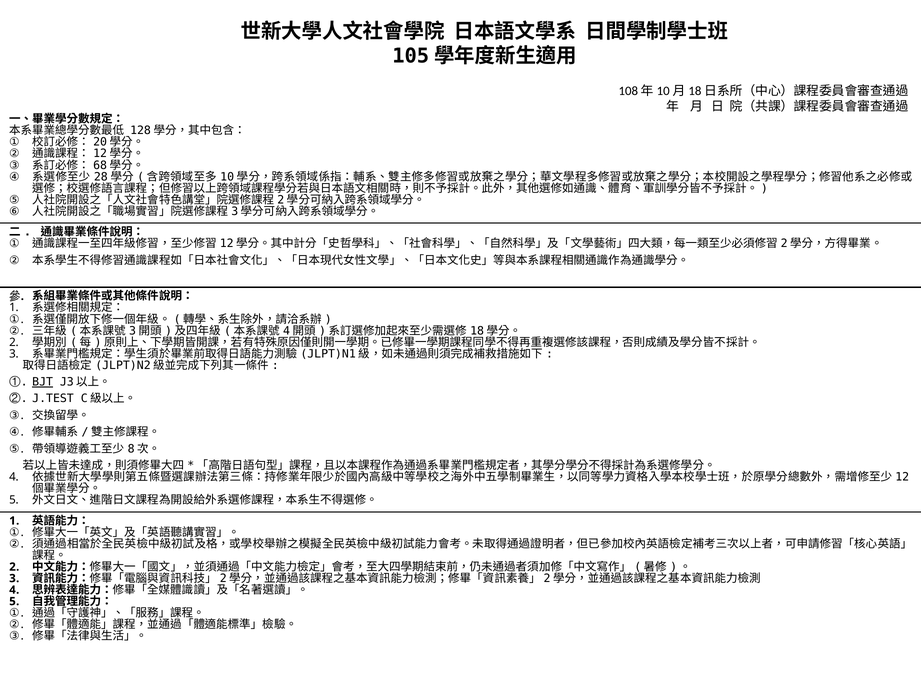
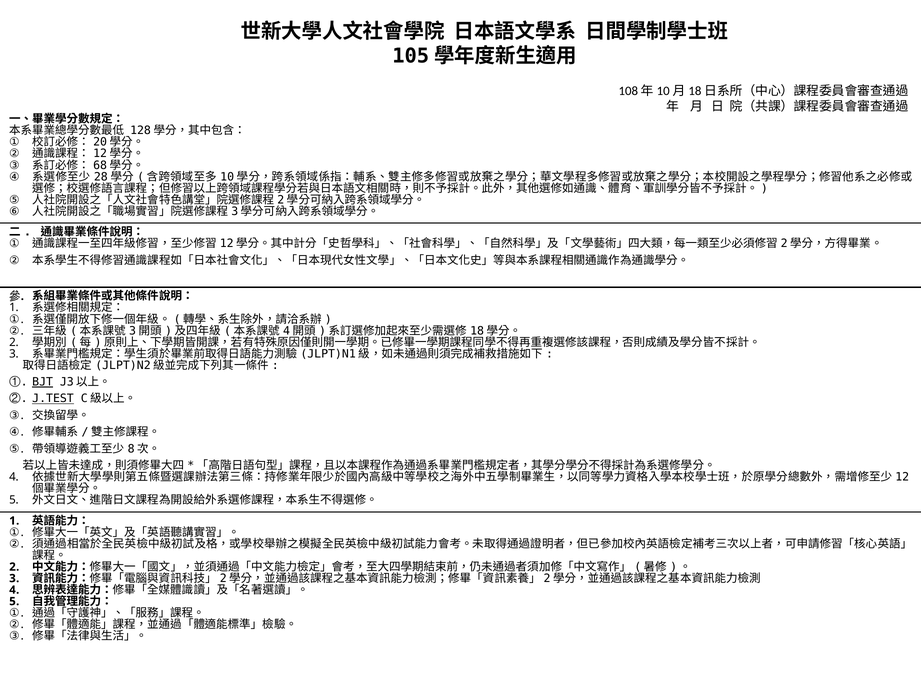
J.TEST underline: none -> present
